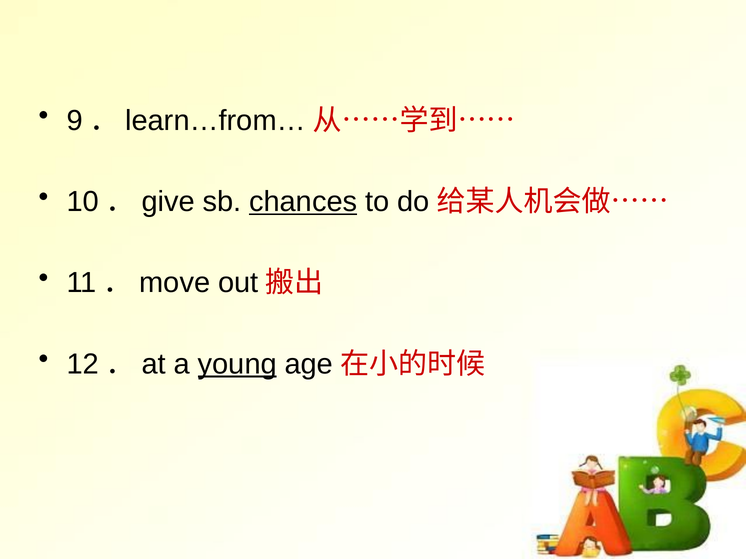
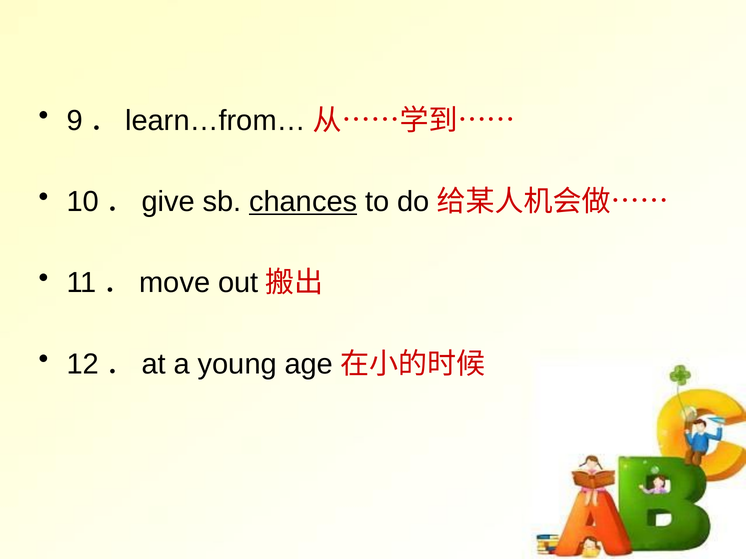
young underline: present -> none
